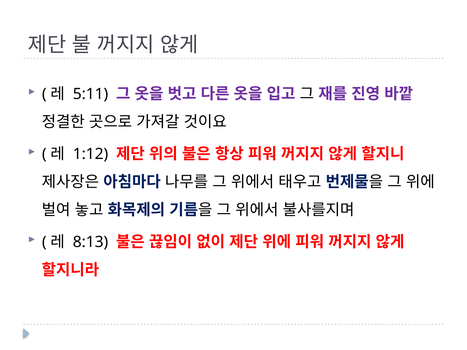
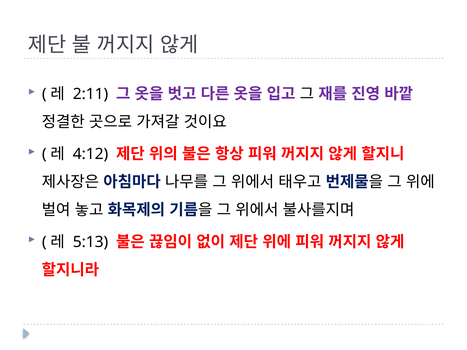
5:11: 5:11 -> 2:11
1:12: 1:12 -> 4:12
8:13: 8:13 -> 5:13
